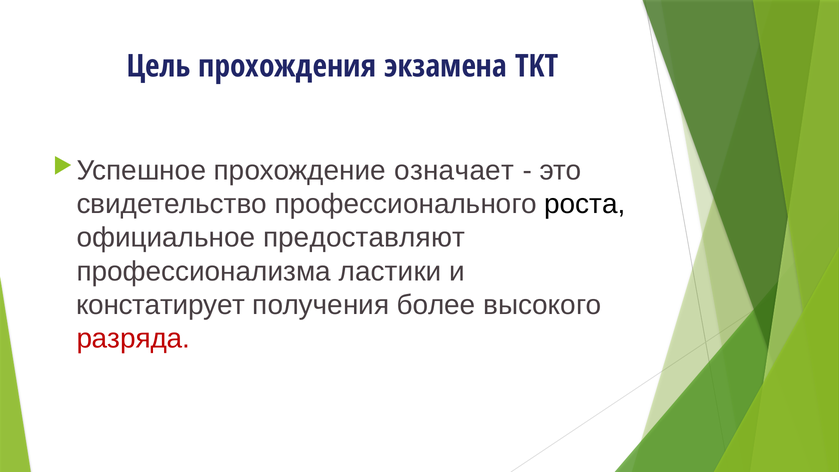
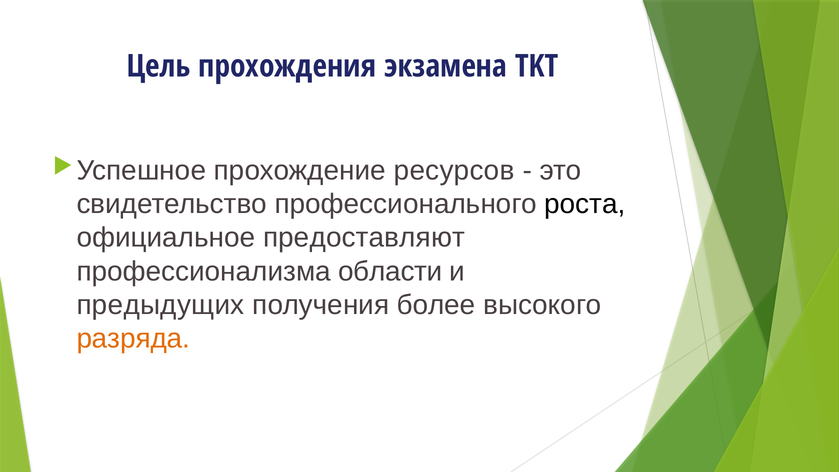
означает: означает -> ресурсов
ластики: ластики -> области
констатирует: констатирует -> предыдущих
разряда colour: red -> orange
